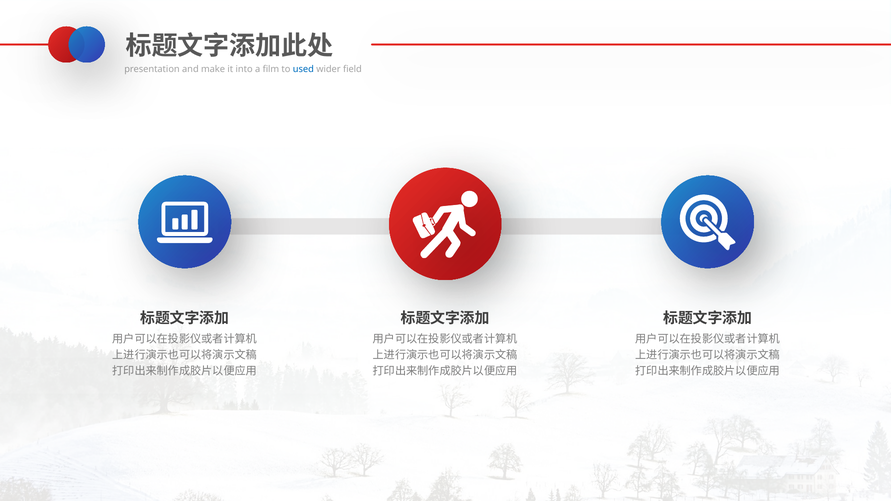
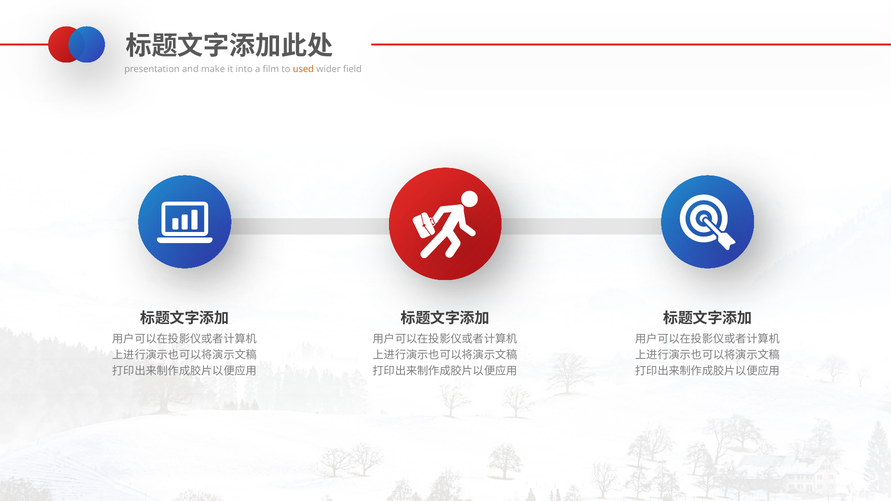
used colour: blue -> orange
